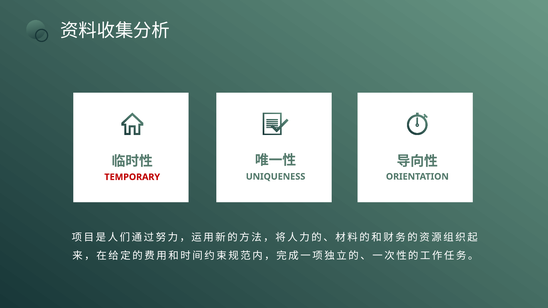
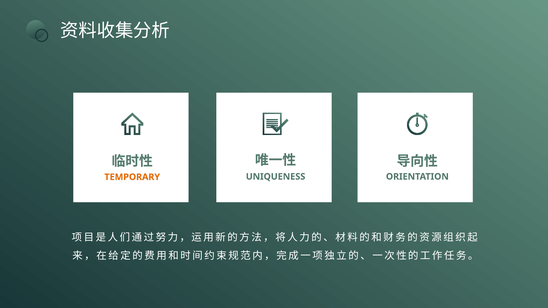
TEMPORARY colour: red -> orange
